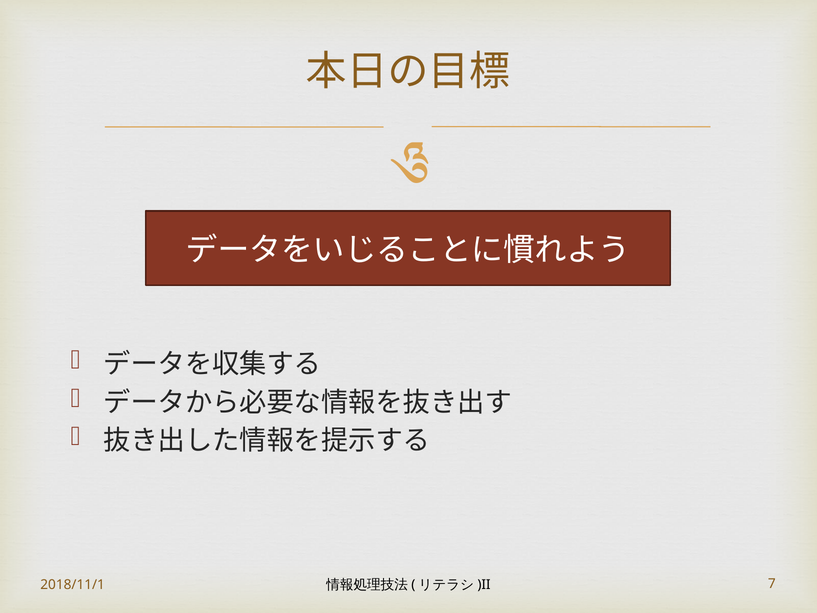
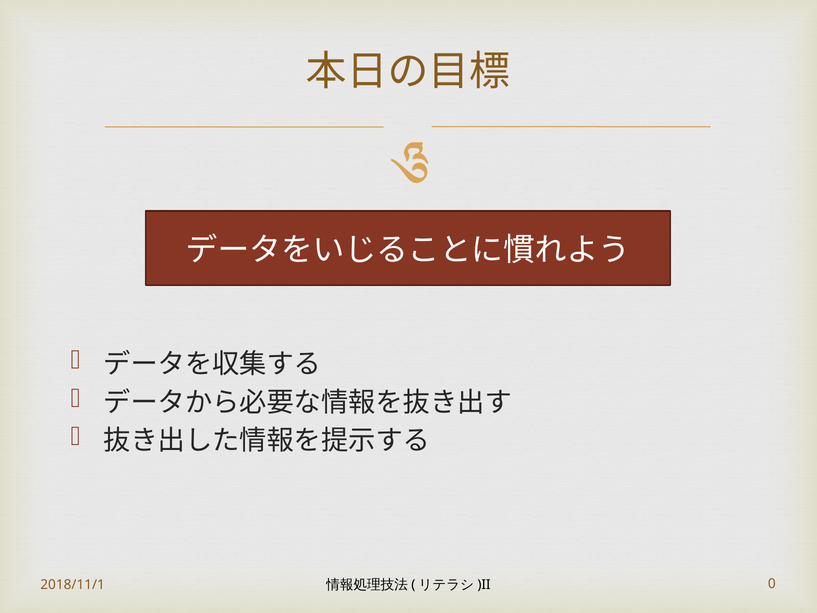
7: 7 -> 0
